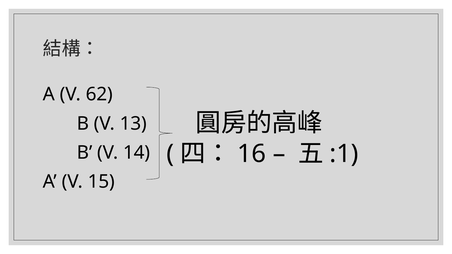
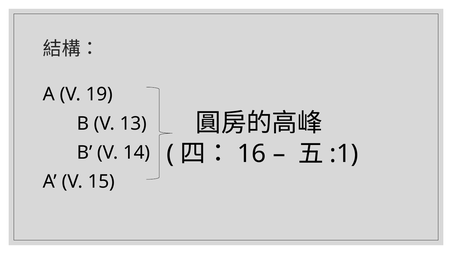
62: 62 -> 19
